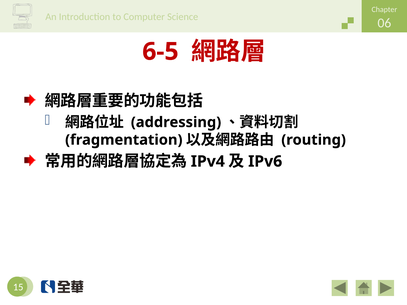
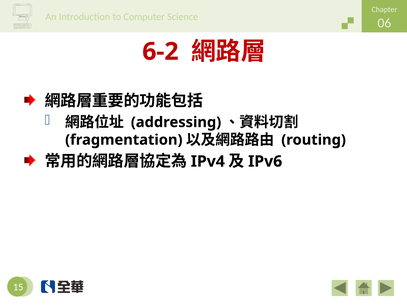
6-5: 6-5 -> 6-2
